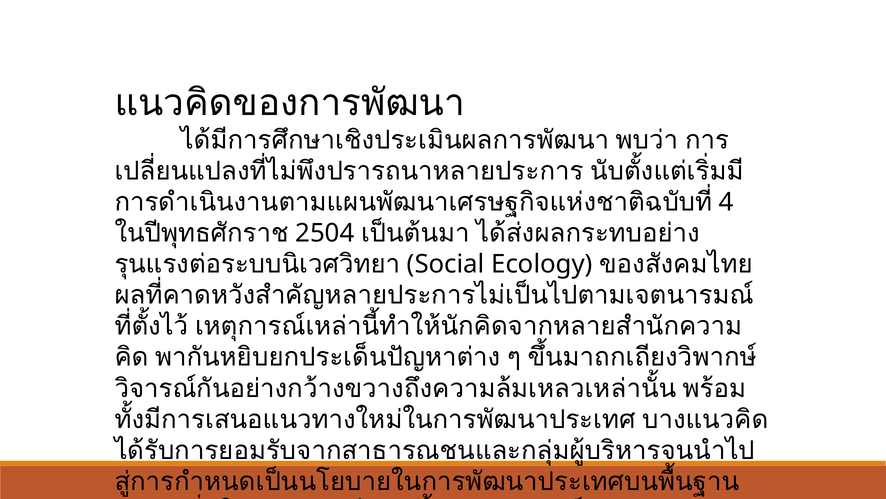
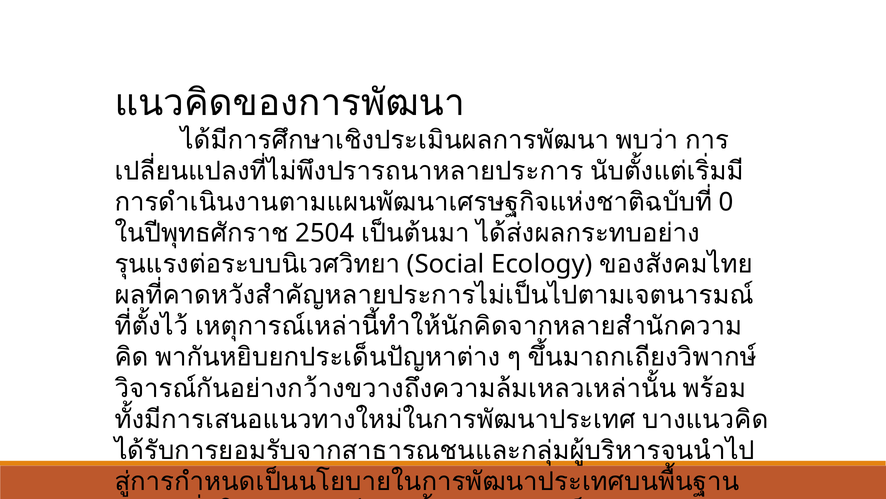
4: 4 -> 0
